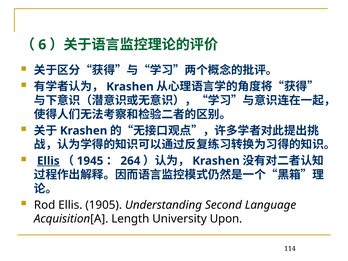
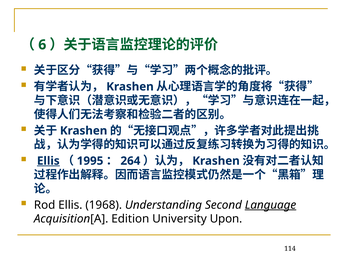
1945: 1945 -> 1995
1905: 1905 -> 1968
Language underline: none -> present
Length: Length -> Edition
